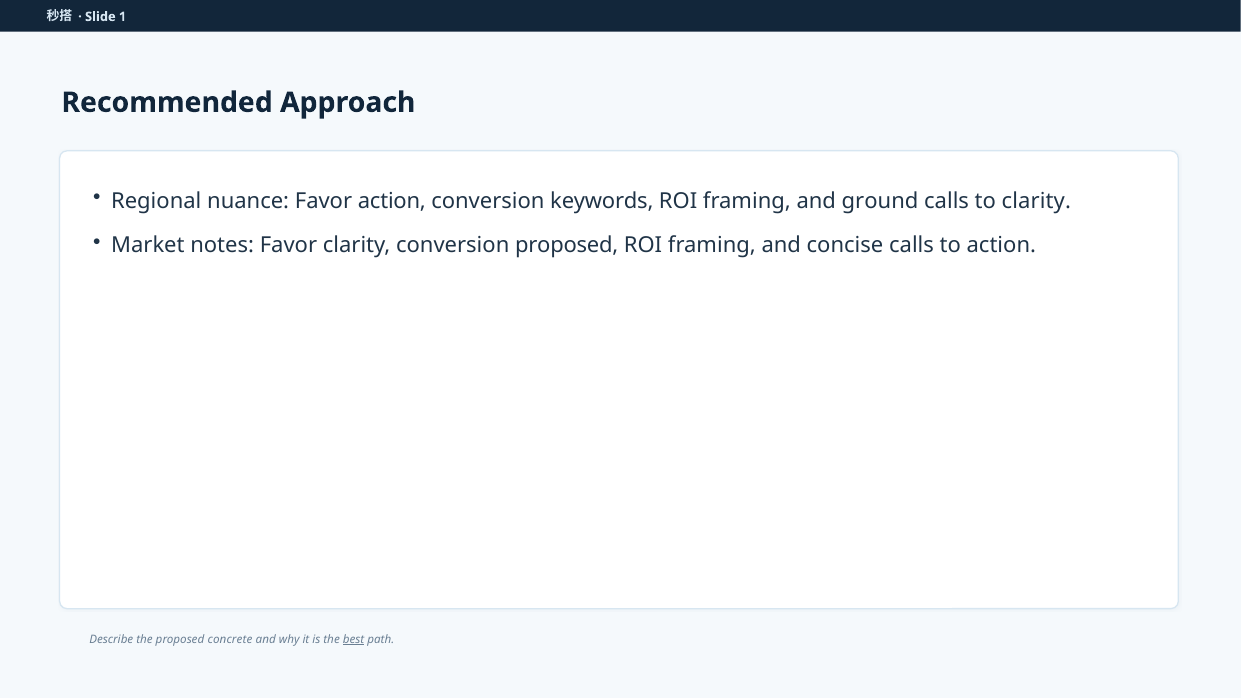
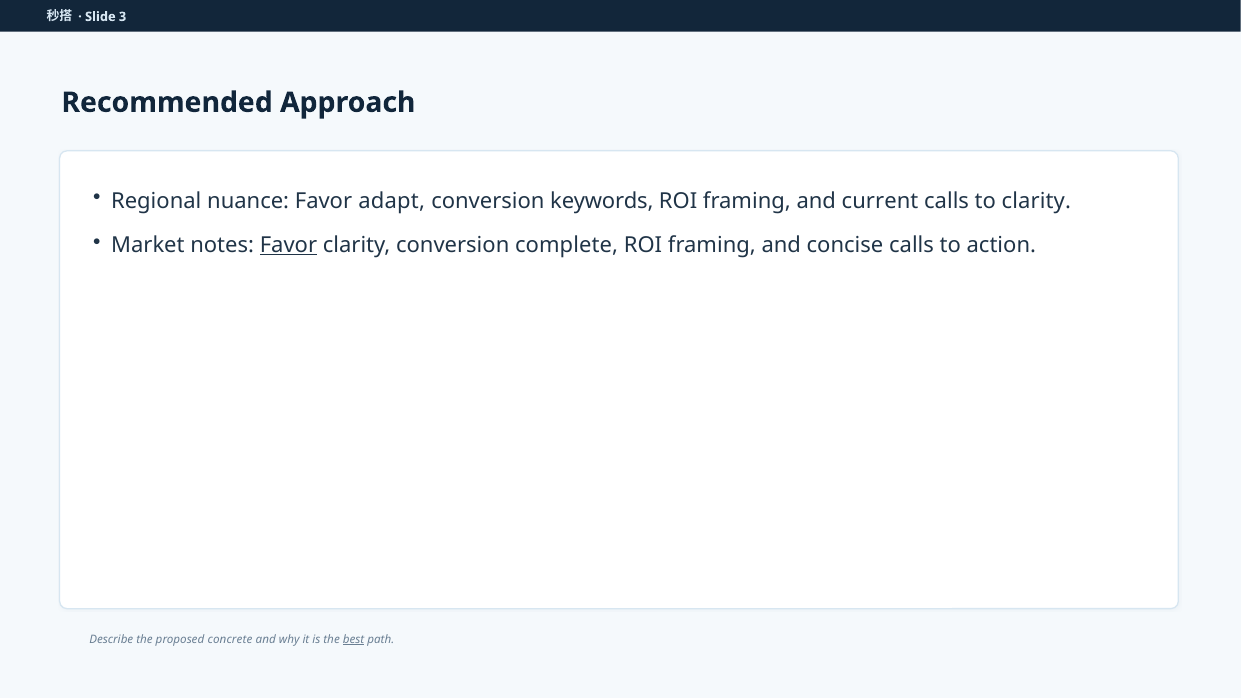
1: 1 -> 3
Favor action: action -> adapt
ground: ground -> current
Favor at (288, 245) underline: none -> present
conversion proposed: proposed -> complete
